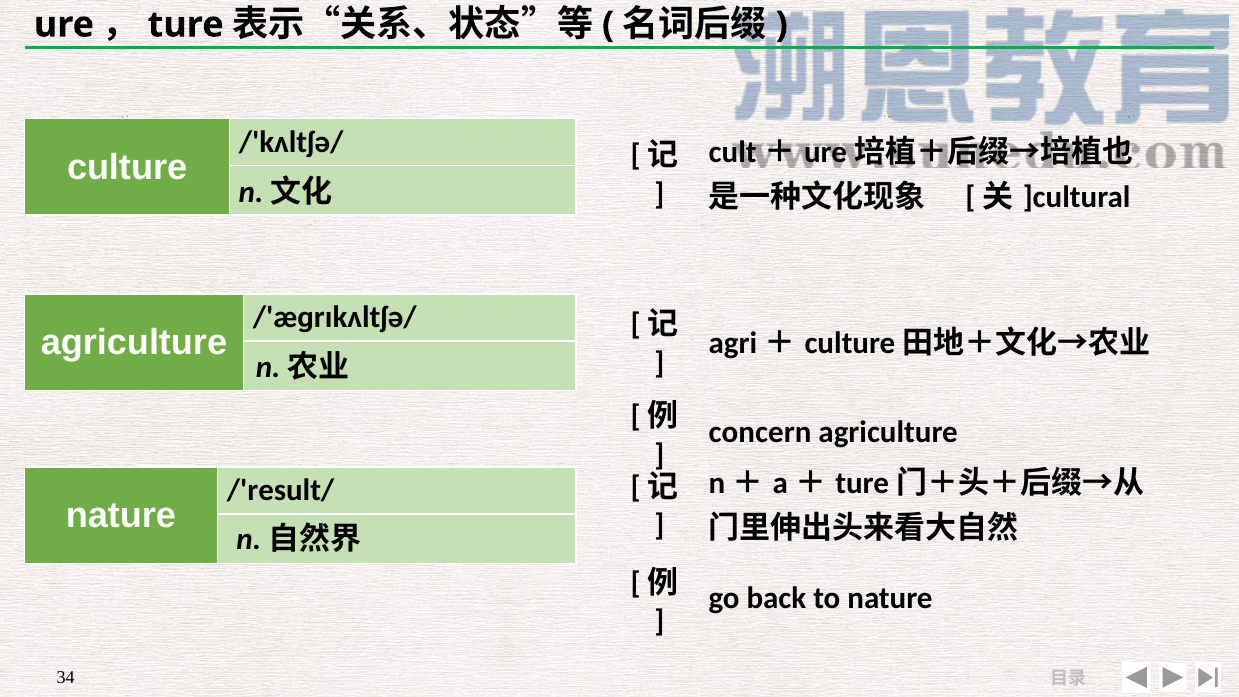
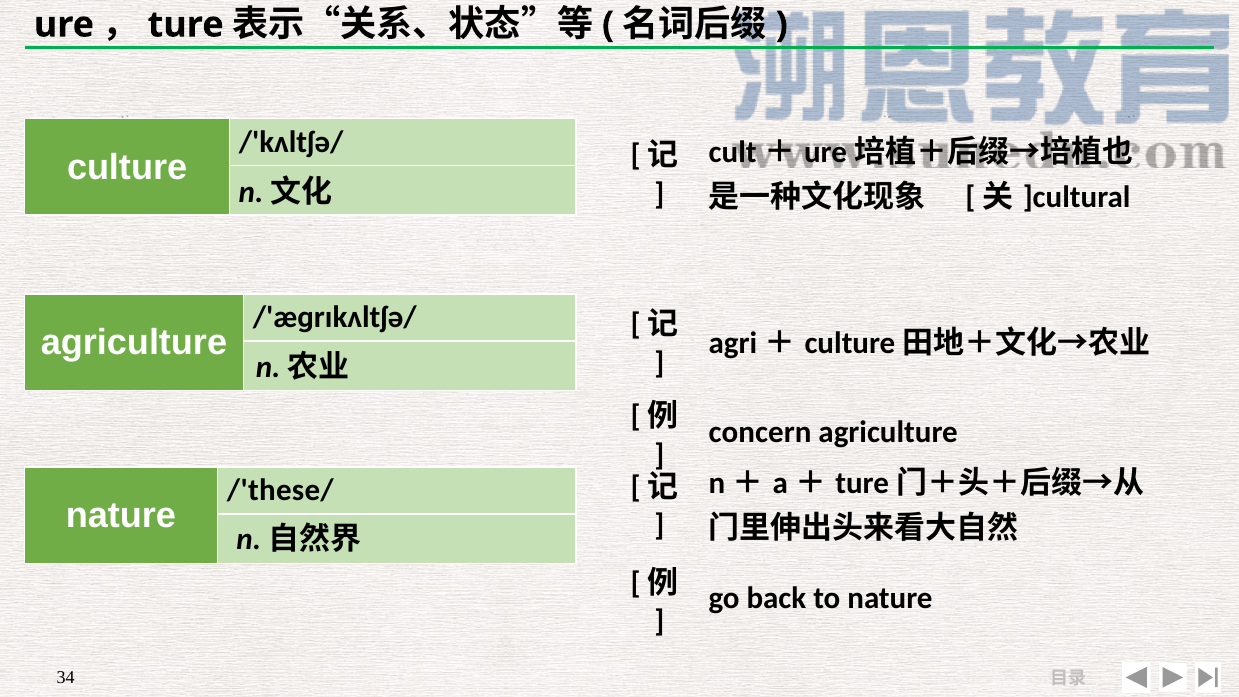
/'result/: /'result/ -> /'these/
